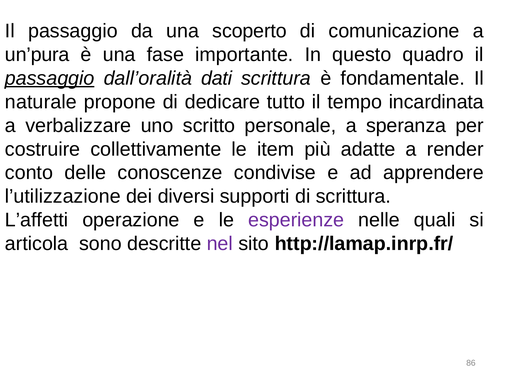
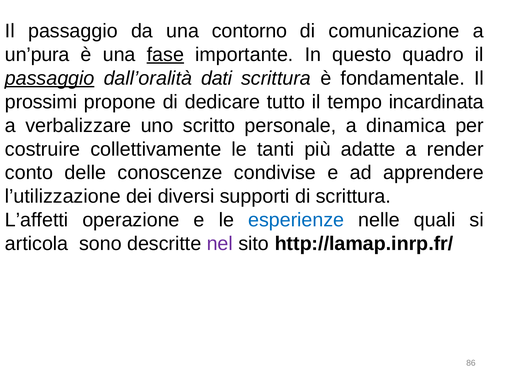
scoperto: scoperto -> contorno
fase underline: none -> present
naturale: naturale -> prossimi
speranza: speranza -> dinamica
item: item -> tanti
esperienze colour: purple -> blue
